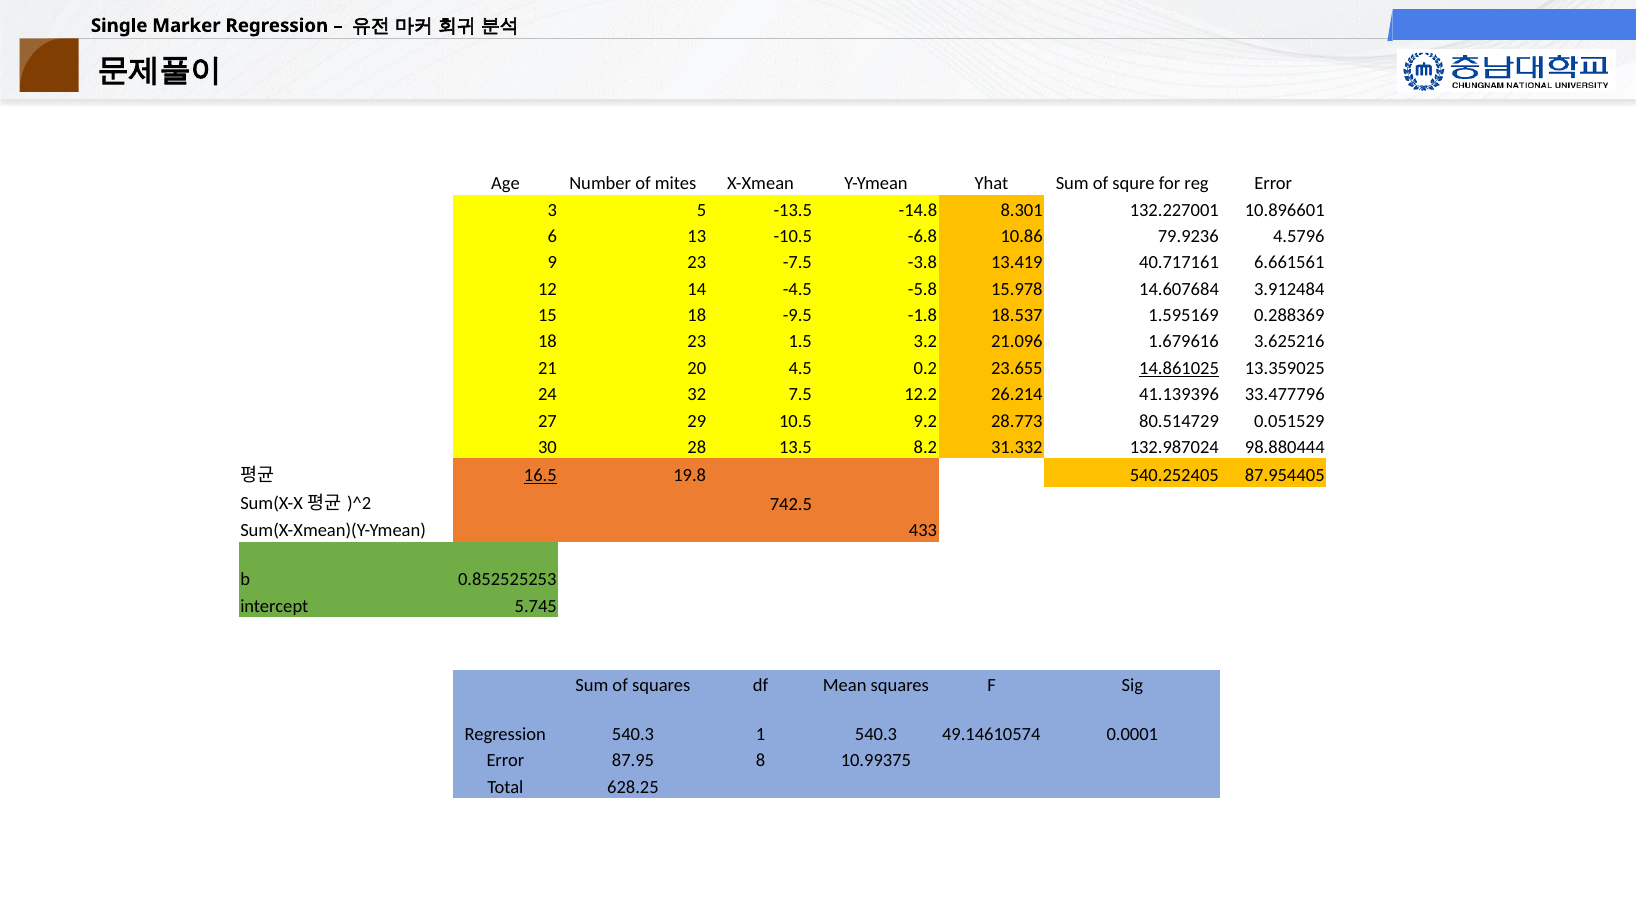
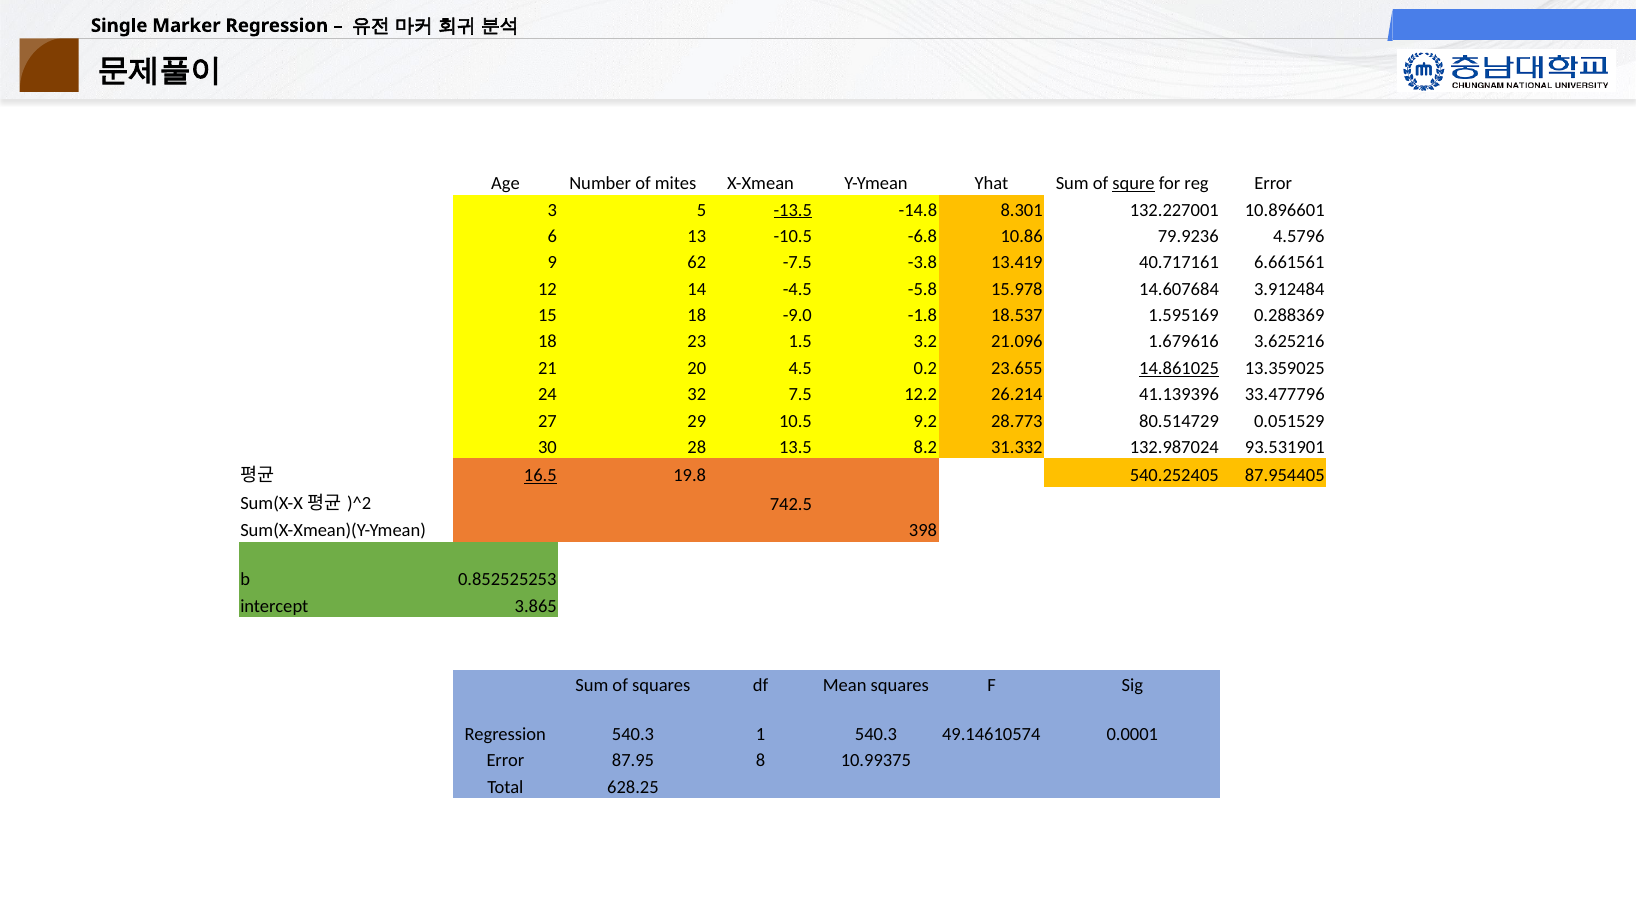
squre underline: none -> present
-13.5 underline: none -> present
9 23: 23 -> 62
-9.5: -9.5 -> -9.0
98.880444: 98.880444 -> 93.531901
433: 433 -> 398
5.745: 5.745 -> 3.865
